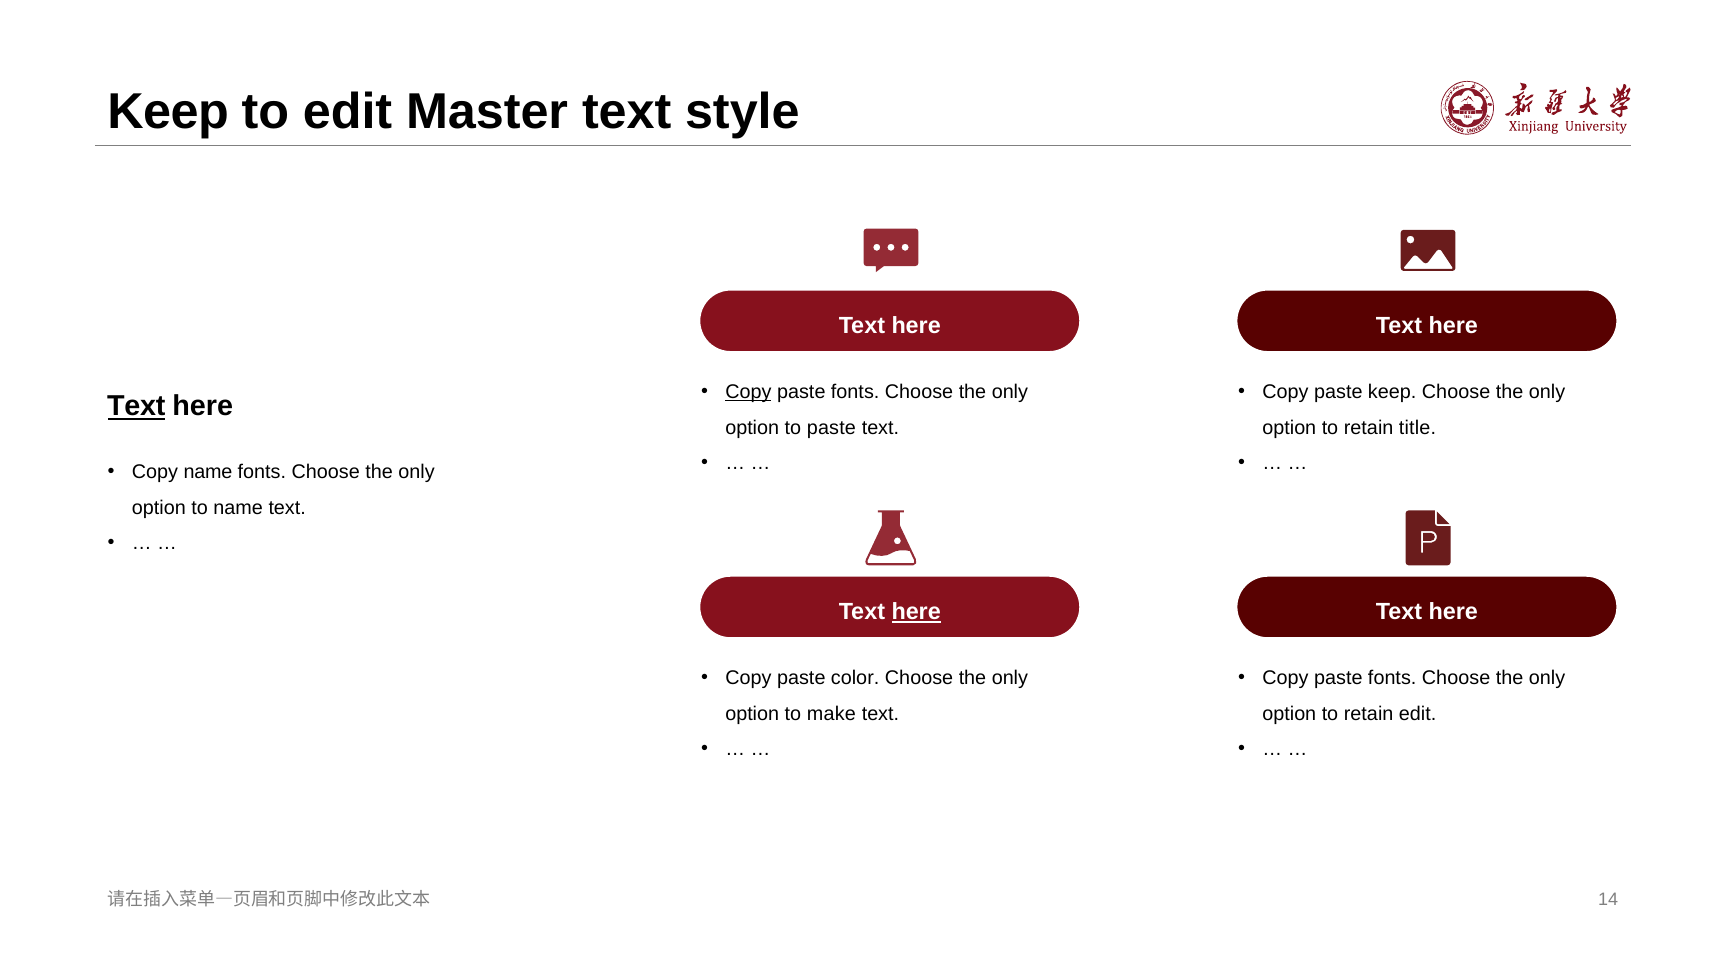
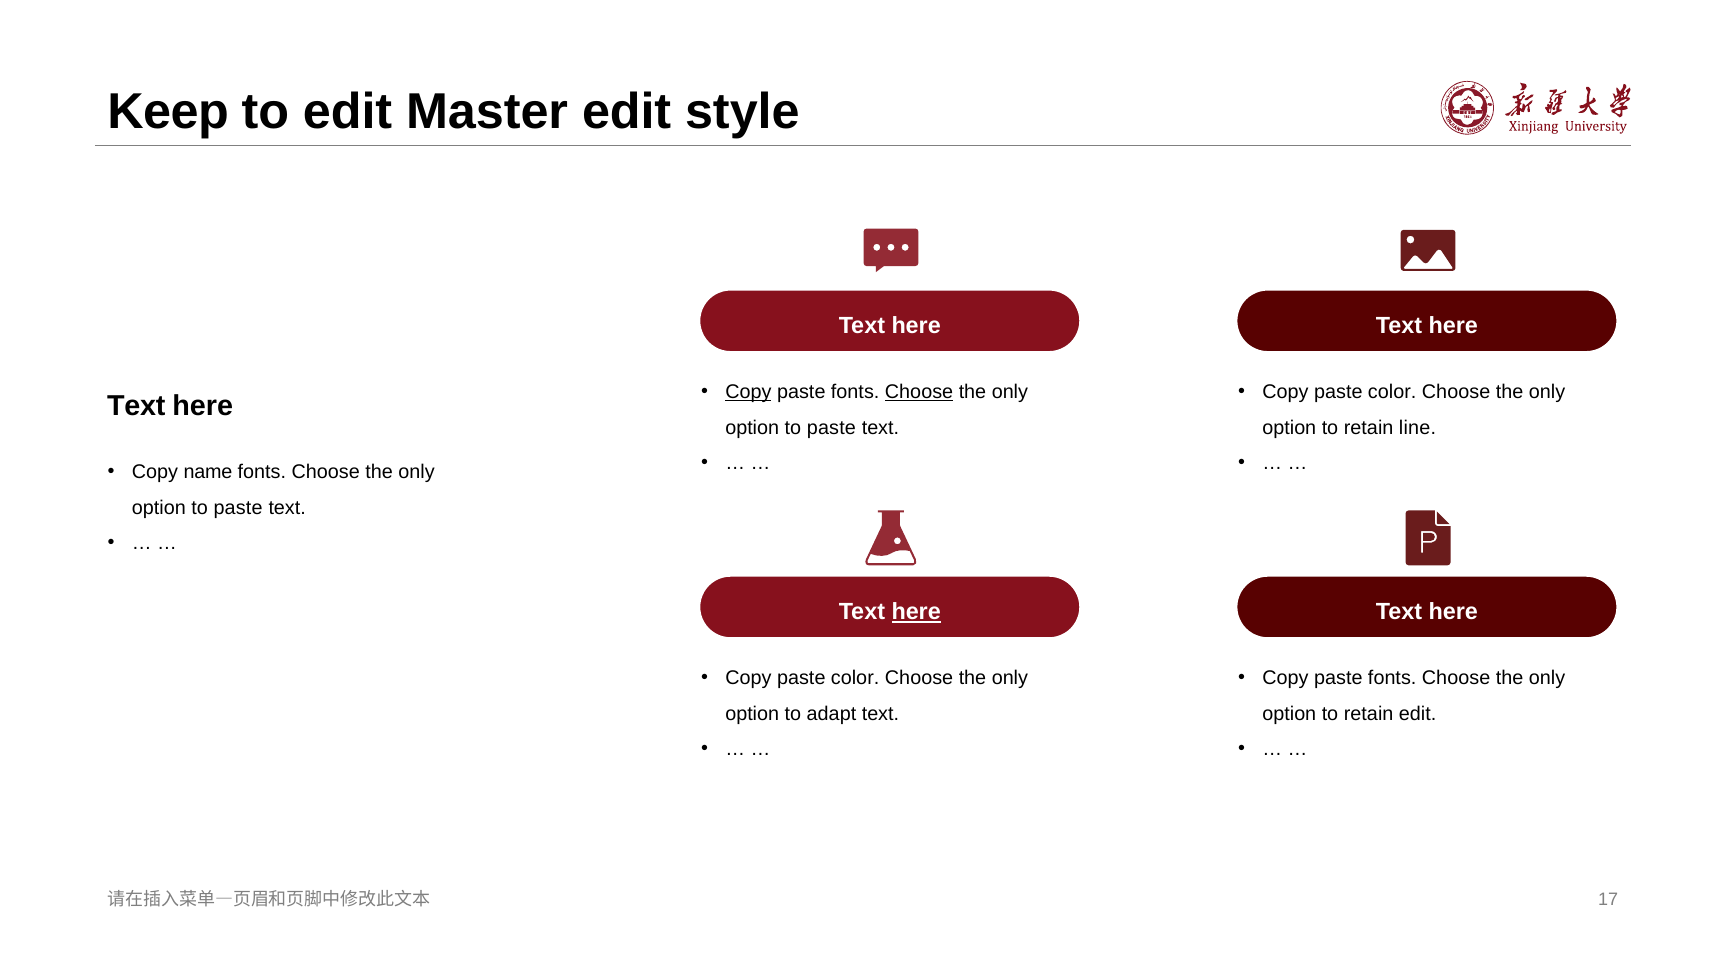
Master text: text -> edit
Choose at (919, 392) underline: none -> present
keep at (1392, 392): keep -> color
Text at (136, 406) underline: present -> none
title: title -> line
name at (238, 508): name -> paste
make: make -> adapt
14: 14 -> 17
